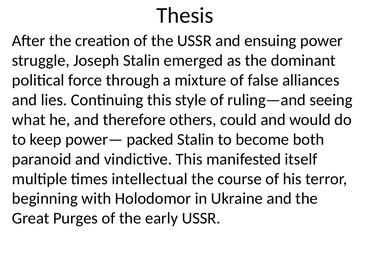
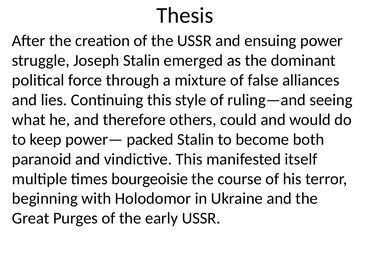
intellectual: intellectual -> bourgeoisie
